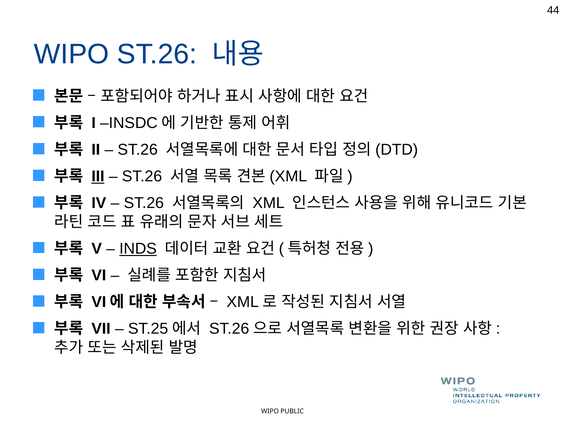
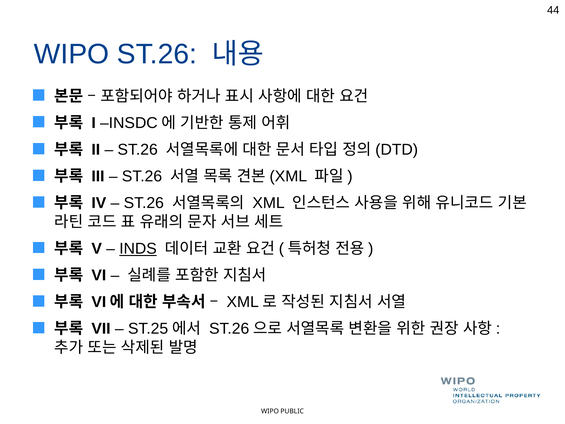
III underline: present -> none
